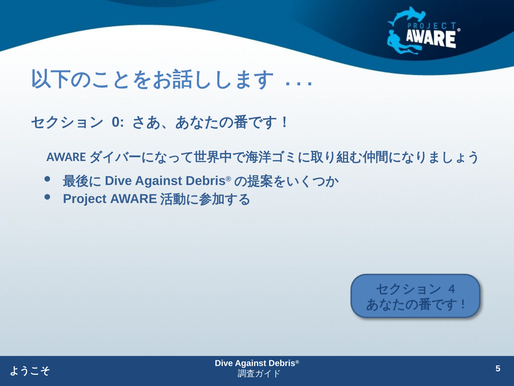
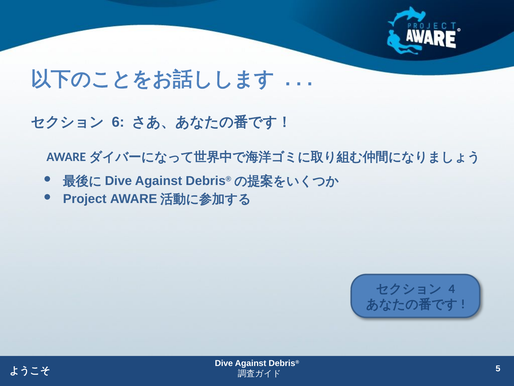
0: 0 -> 6
